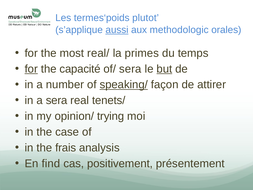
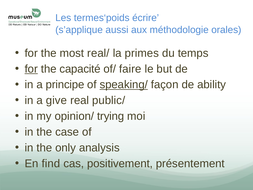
plutot: plutot -> écrire
aussi underline: present -> none
methodologic: methodologic -> méthodologie
of/ sera: sera -> faire
but underline: present -> none
number: number -> principe
attirer: attirer -> ability
a sera: sera -> give
tenets/: tenets/ -> public/
frais: frais -> only
